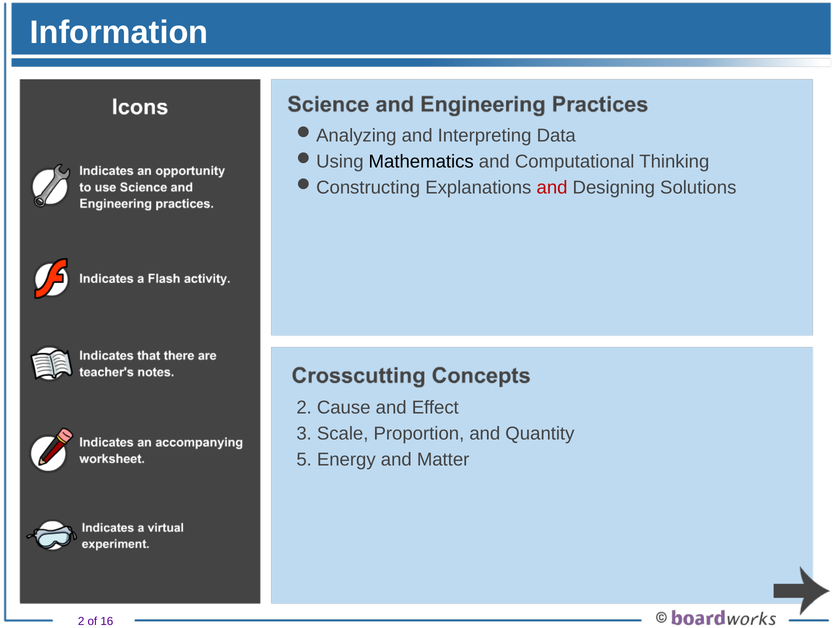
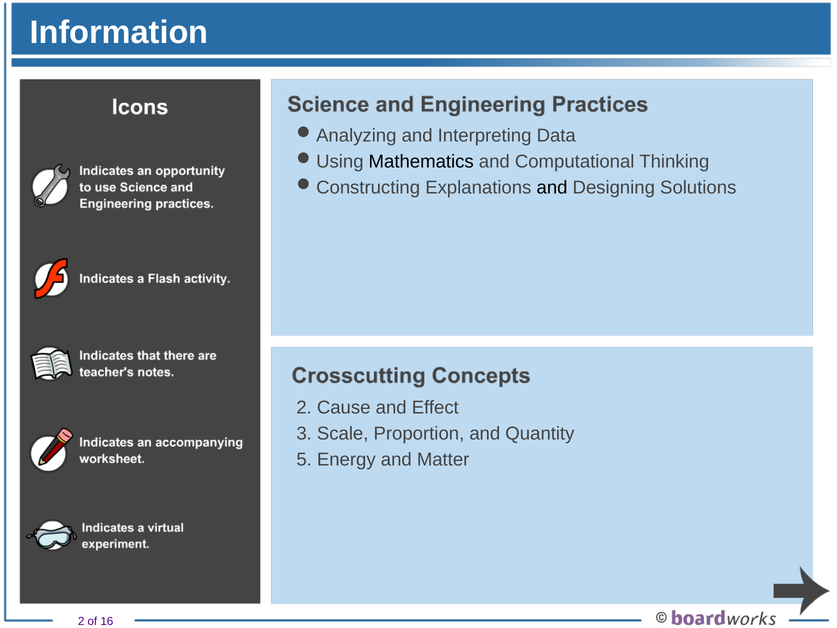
and at (552, 188) colour: red -> black
